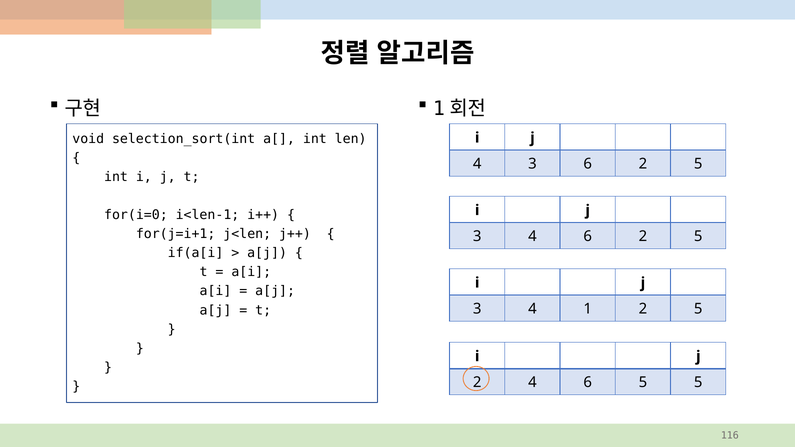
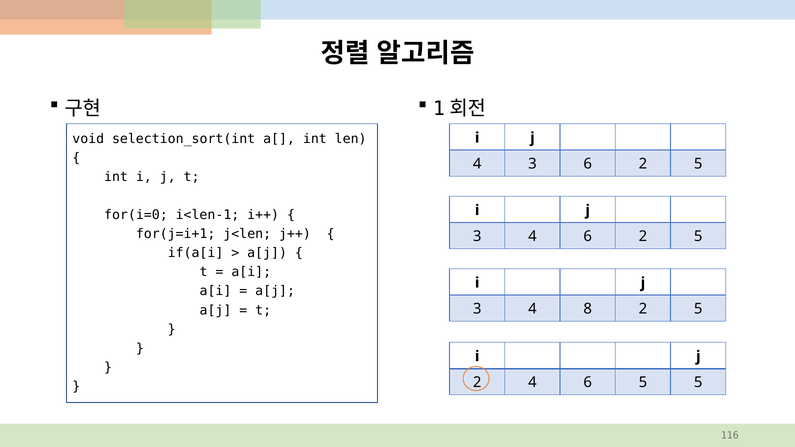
1: 1 -> 8
